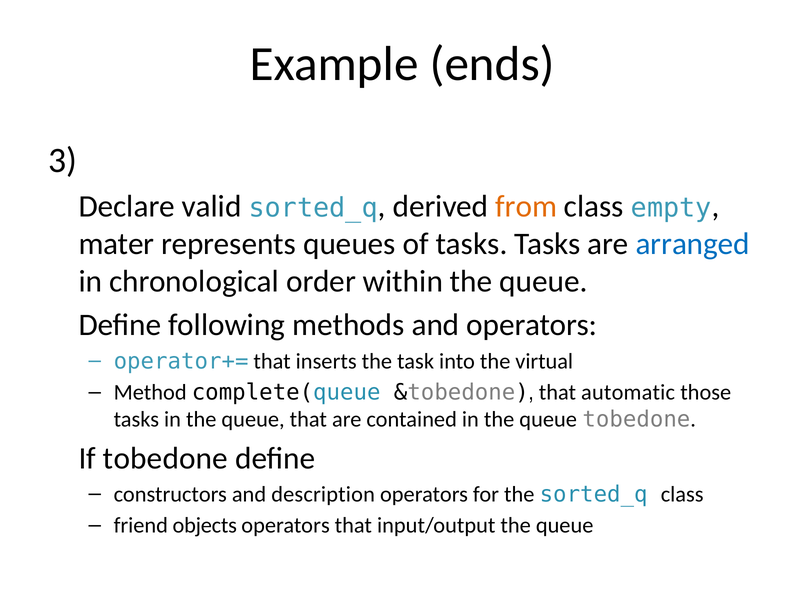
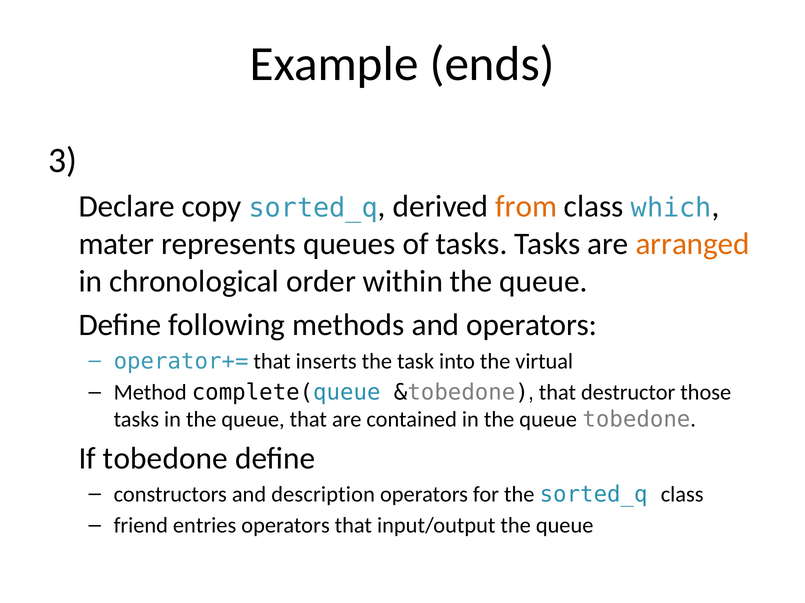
valid: valid -> copy
empty: empty -> which
arranged colour: blue -> orange
automatic: automatic -> destructor
objects: objects -> entries
